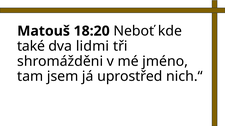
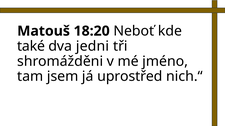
lidmi: lidmi -> jedni
